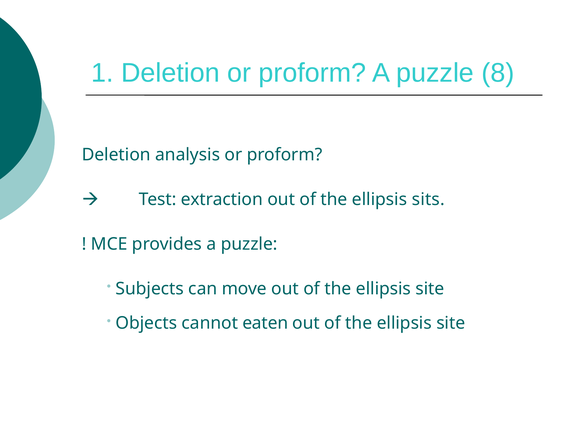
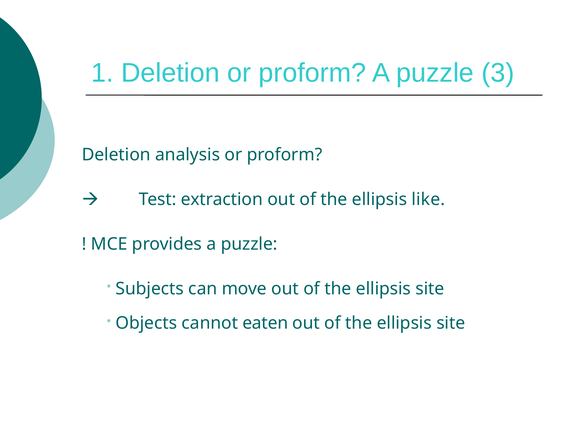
8: 8 -> 3
sits: sits -> like
